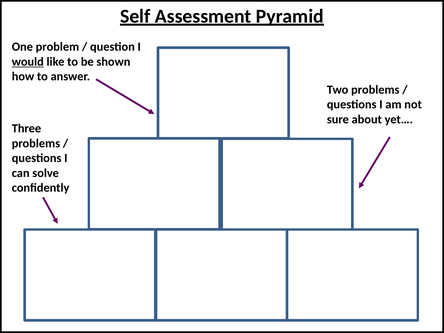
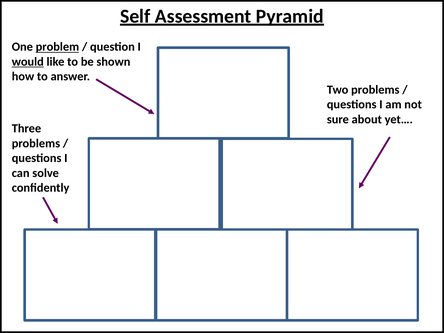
problem underline: none -> present
